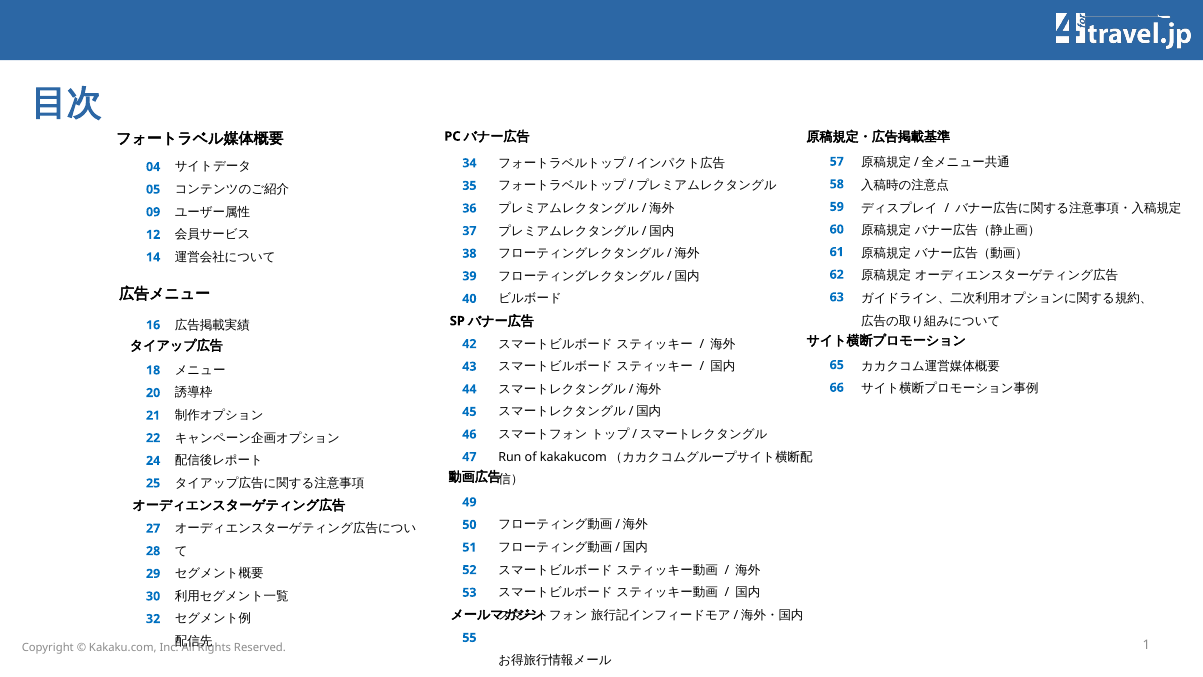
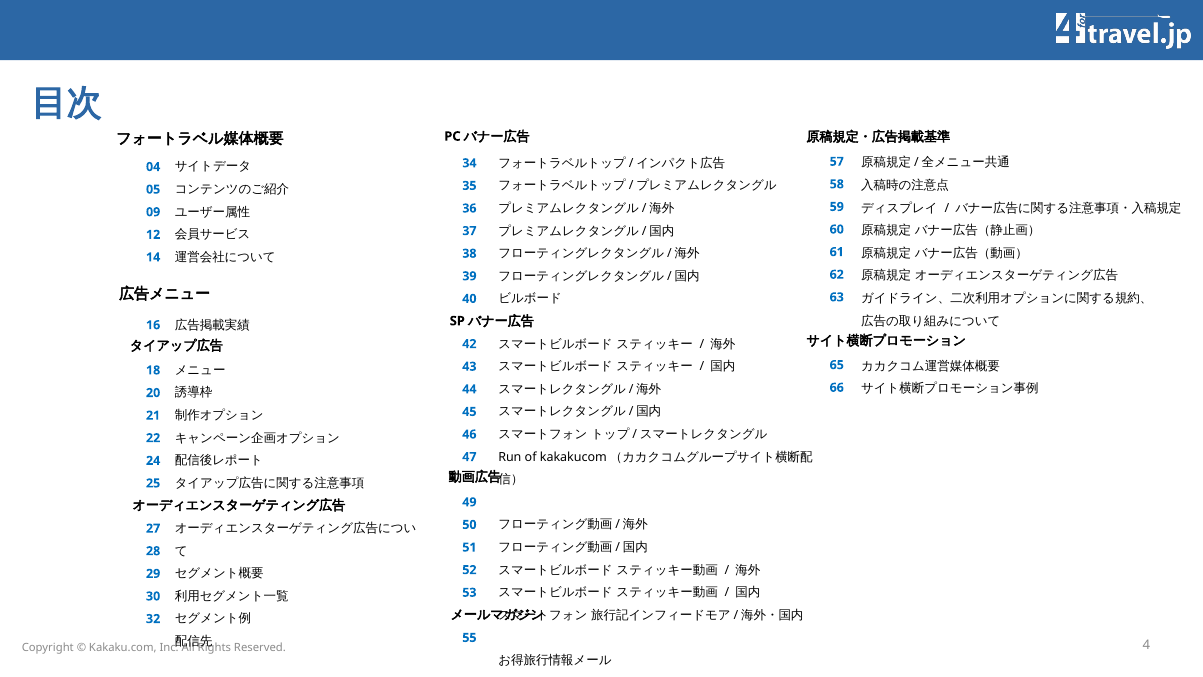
1: 1 -> 4
